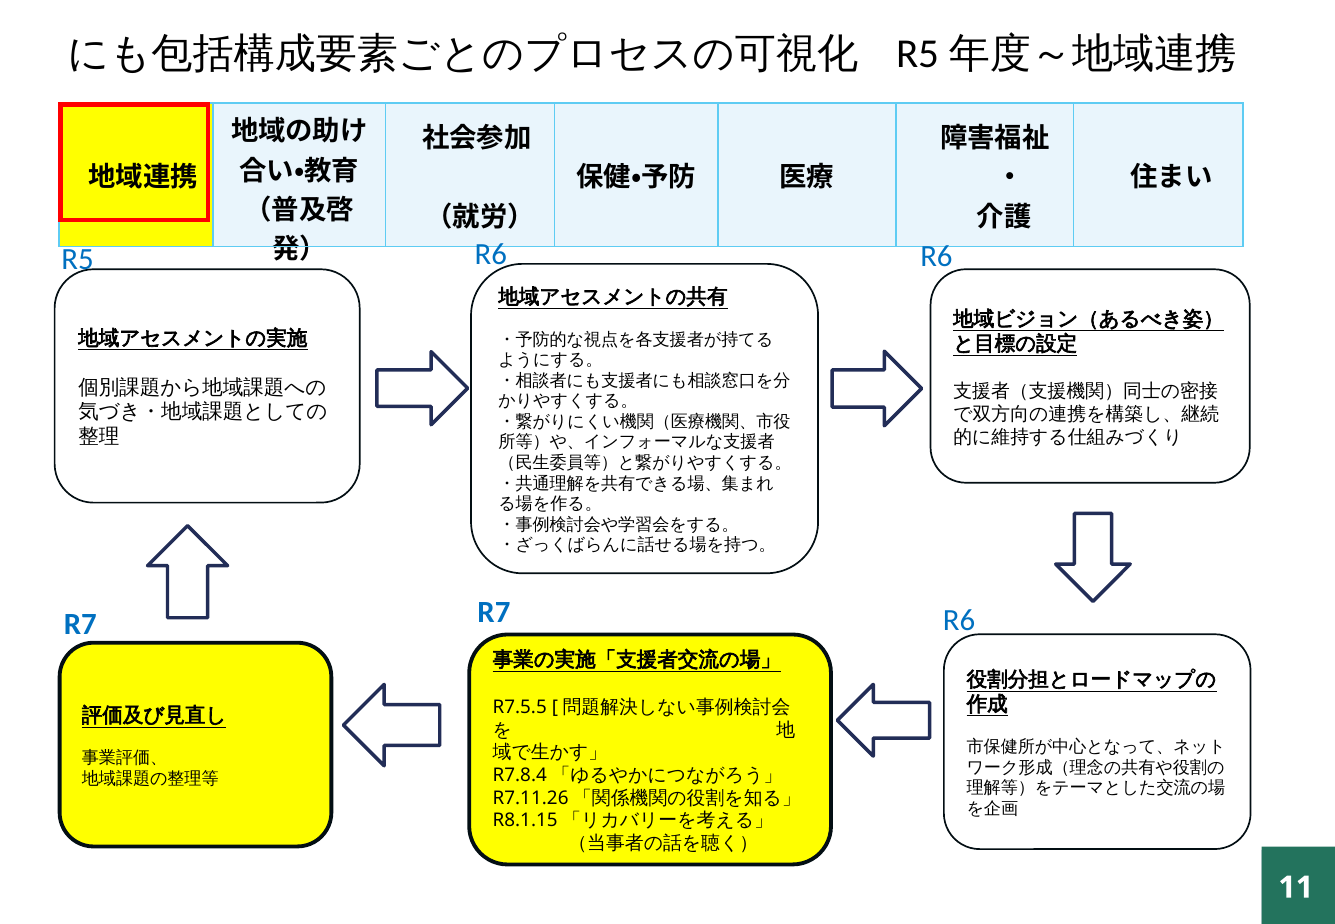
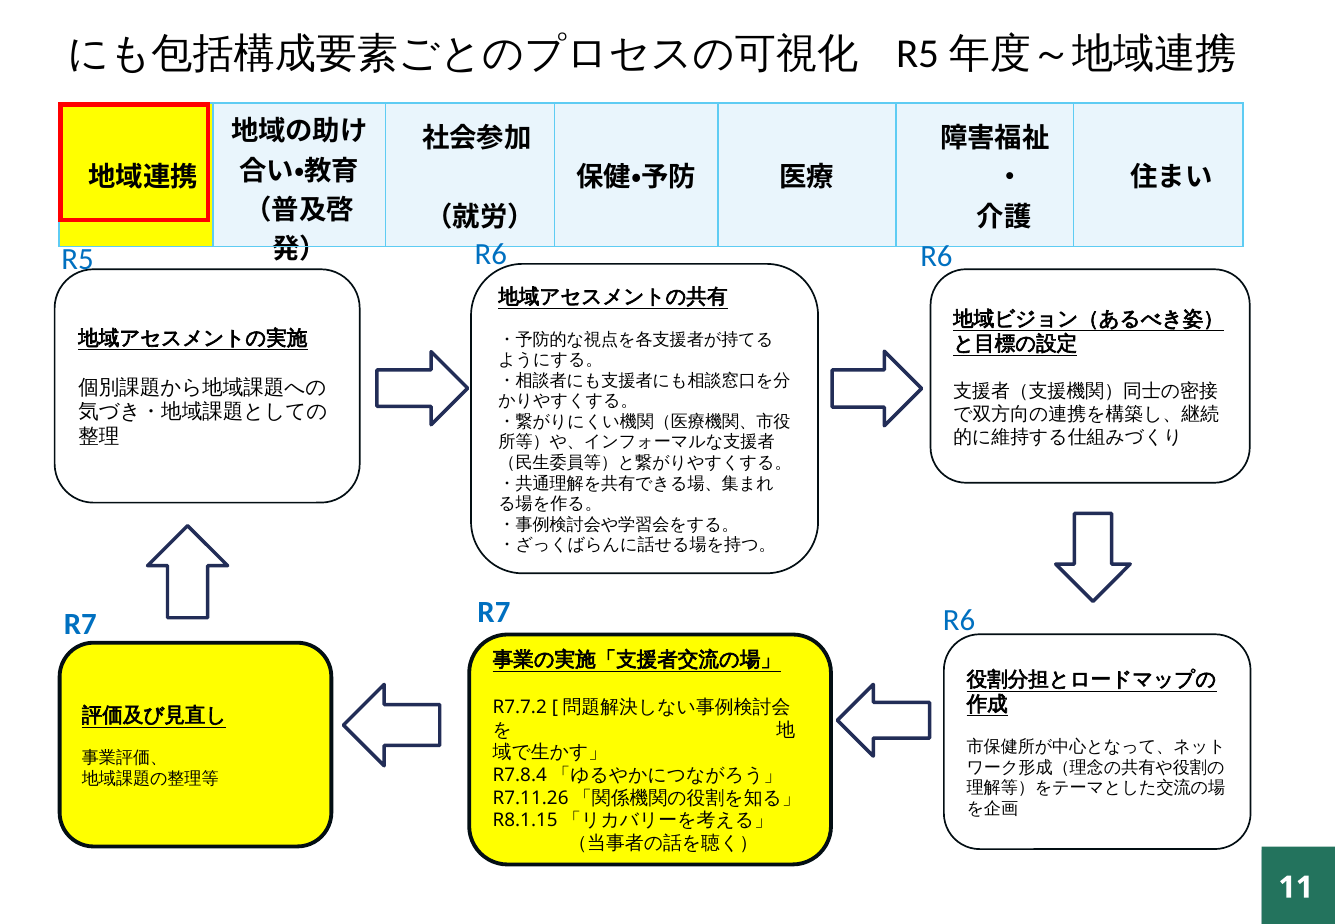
R7.5.5: R7.5.5 -> R7.7.2
